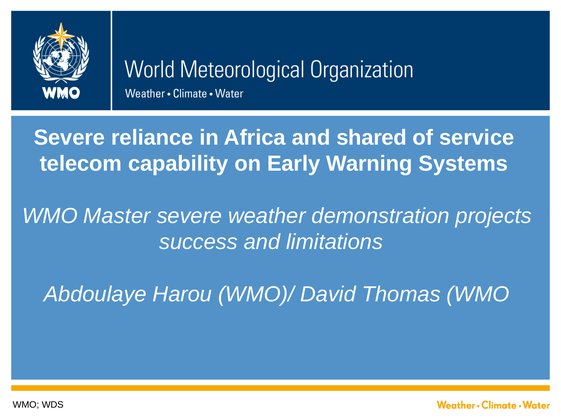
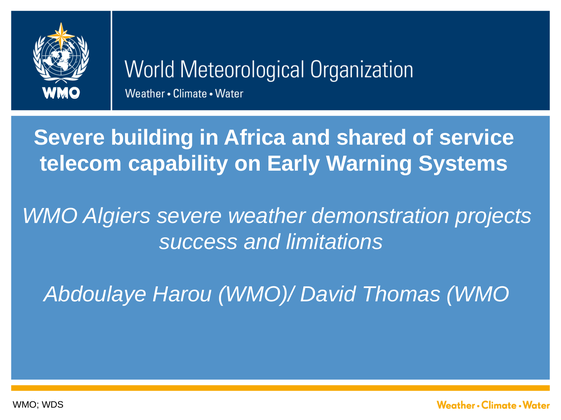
reliance: reliance -> building
Master: Master -> Algiers
